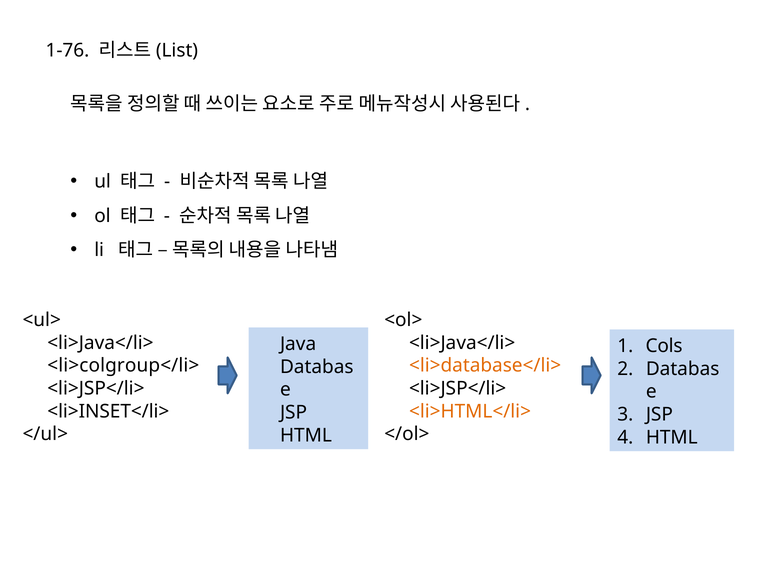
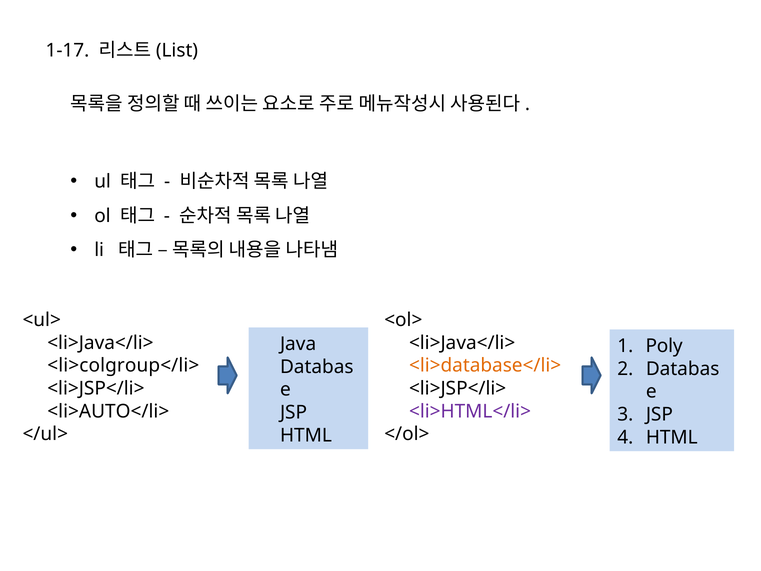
1-76: 1-76 -> 1-17
Cols: Cols -> Poly
<li>INSET</li>: <li>INSET</li> -> <li>AUTO</li>
<li>HTML</li> colour: orange -> purple
